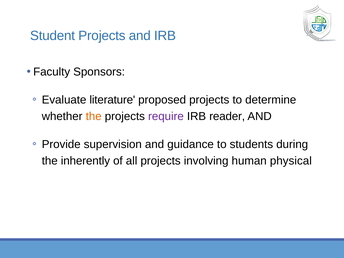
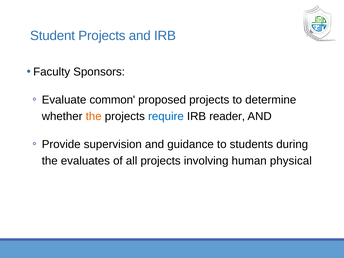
literature: literature -> common
require colour: purple -> blue
inherently: inherently -> evaluates
